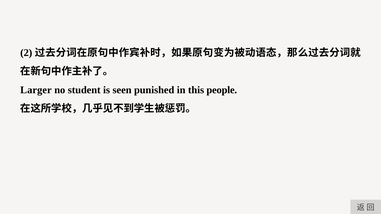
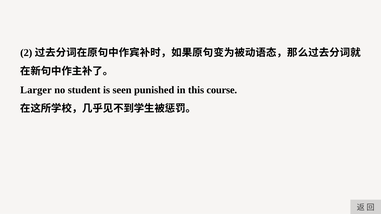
people: people -> course
